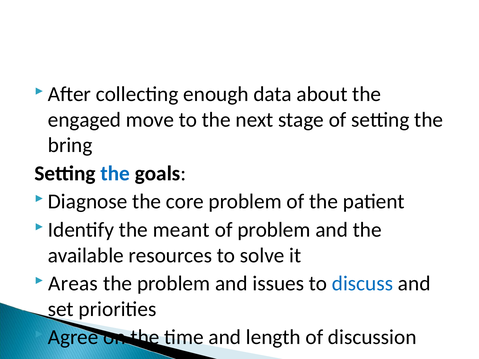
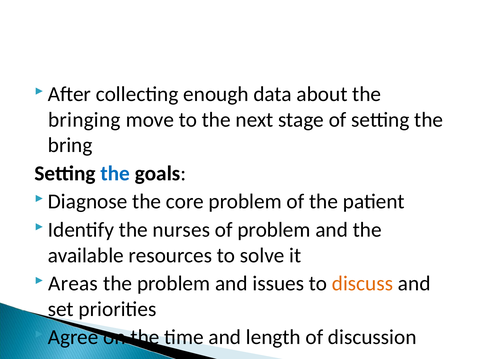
engaged: engaged -> bringing
meant: meant -> nurses
discuss colour: blue -> orange
